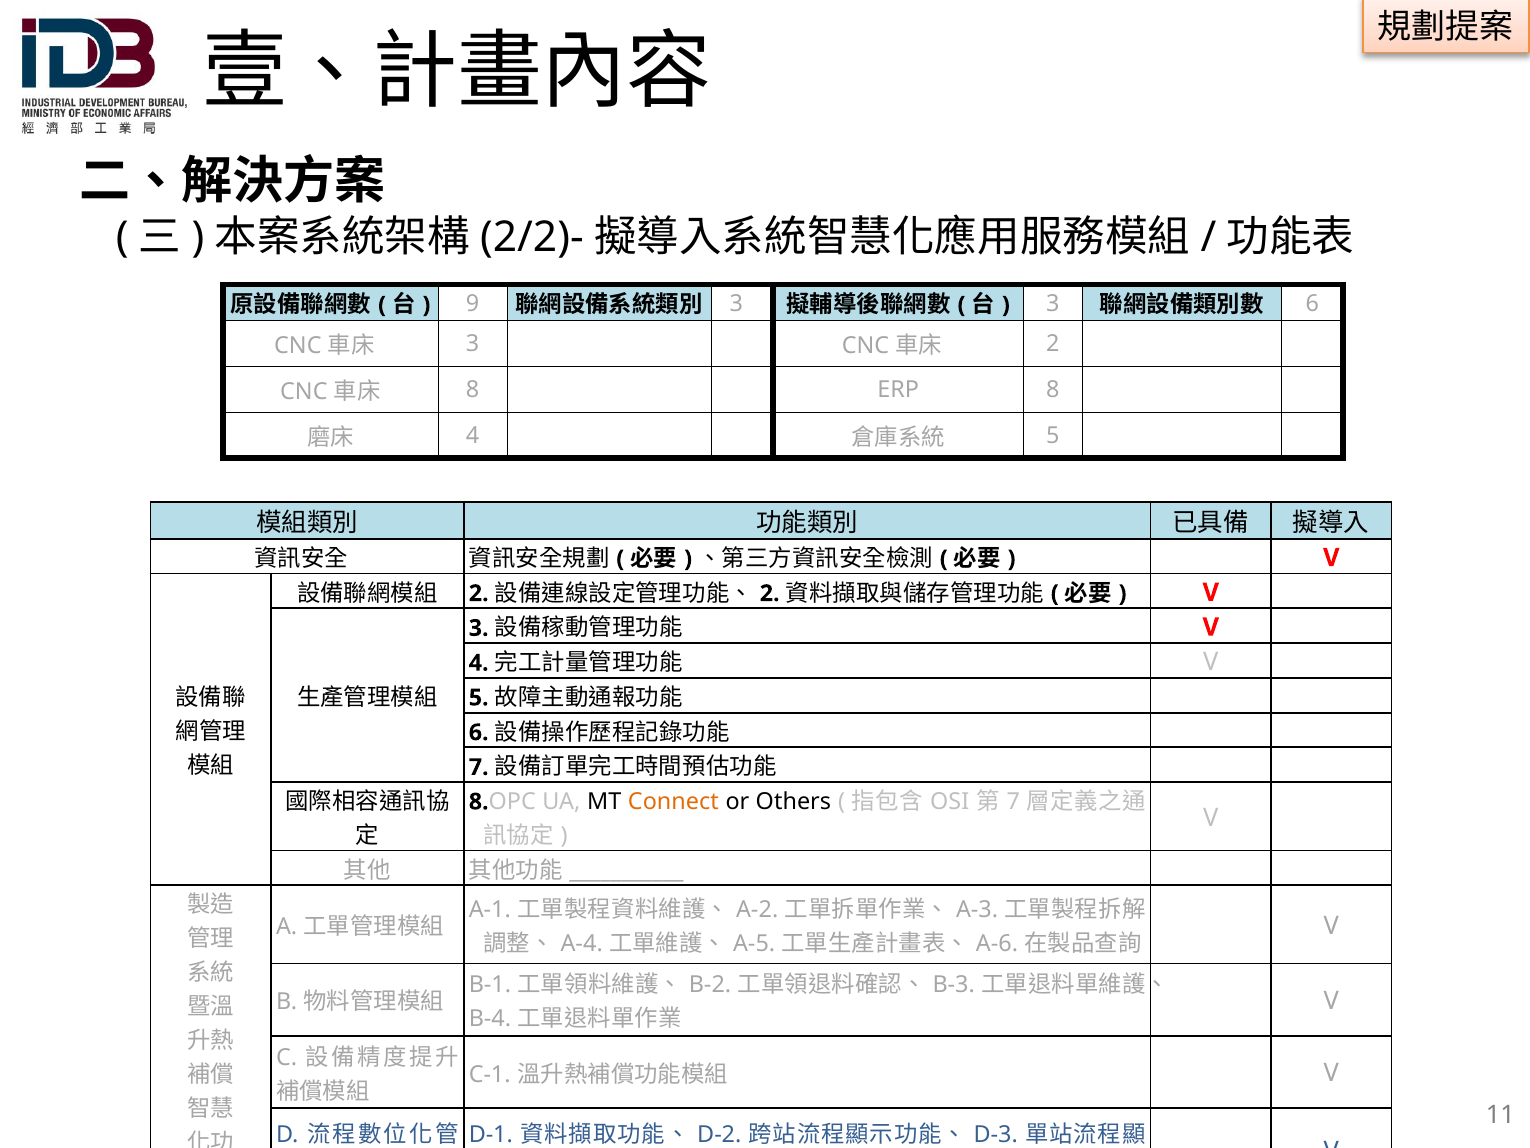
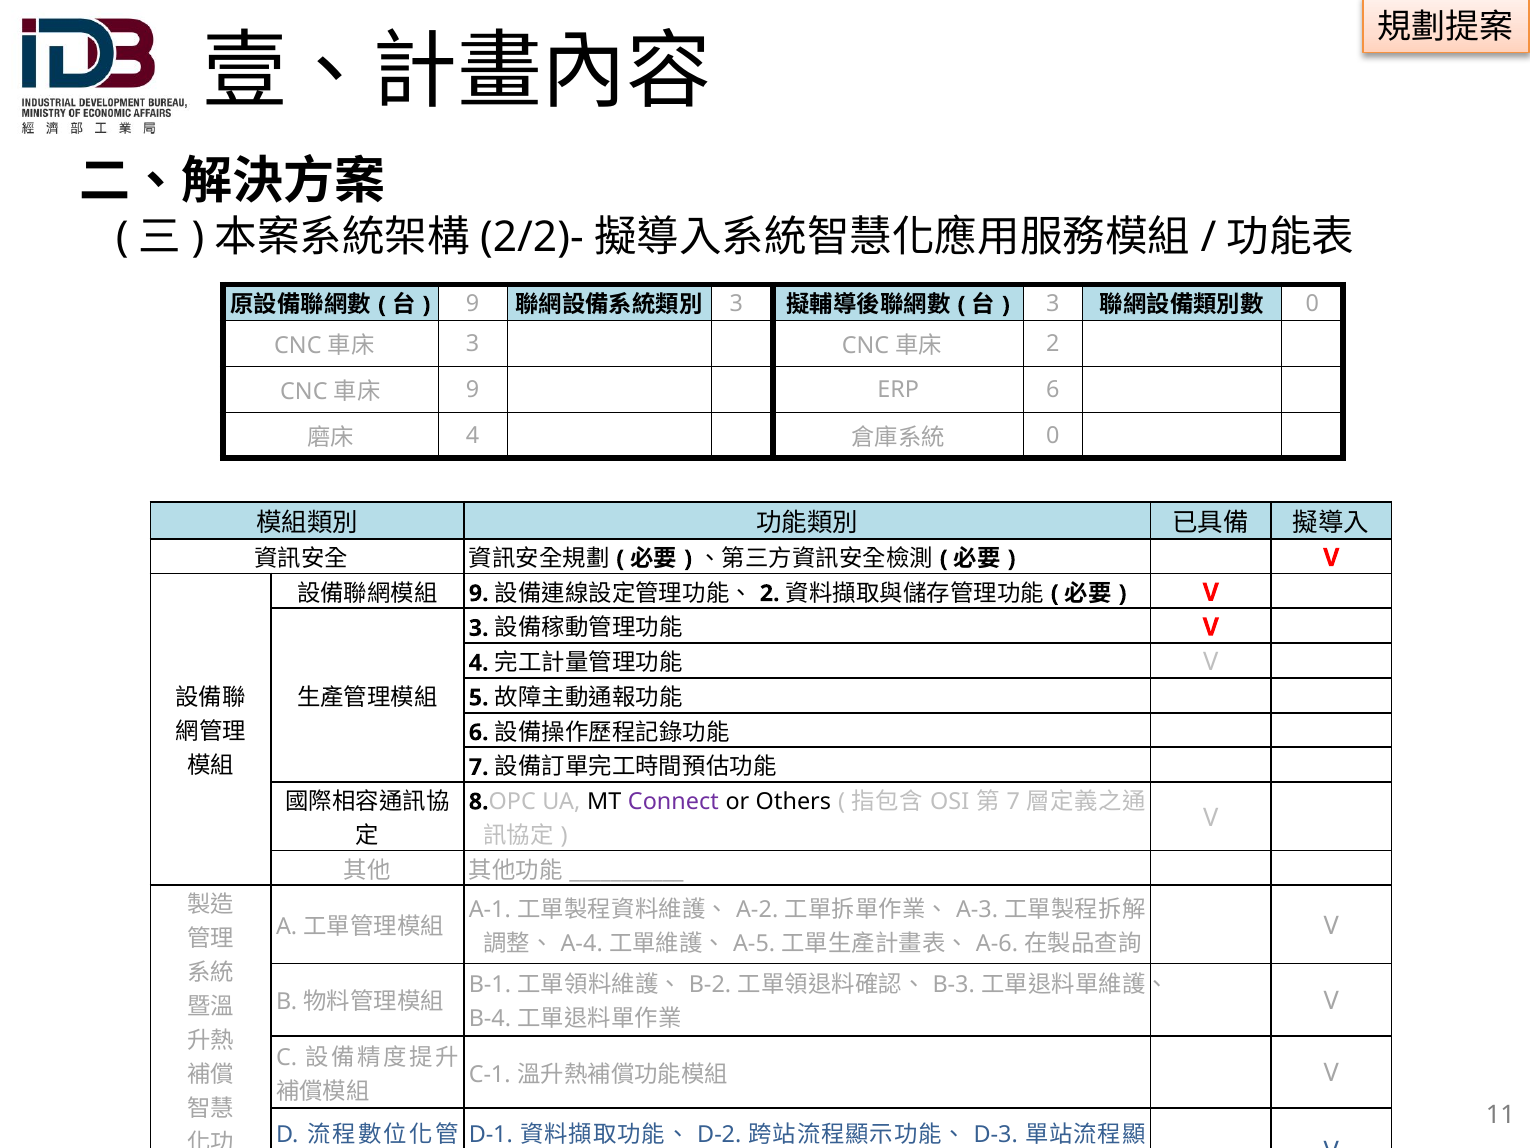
6 at (1312, 304): 6 -> 0
8 at (473, 390): 8 -> 9
ERP 8: 8 -> 6
5 at (1053, 436): 5 -> 0
2 at (479, 593): 2 -> 9
Connect colour: orange -> purple
